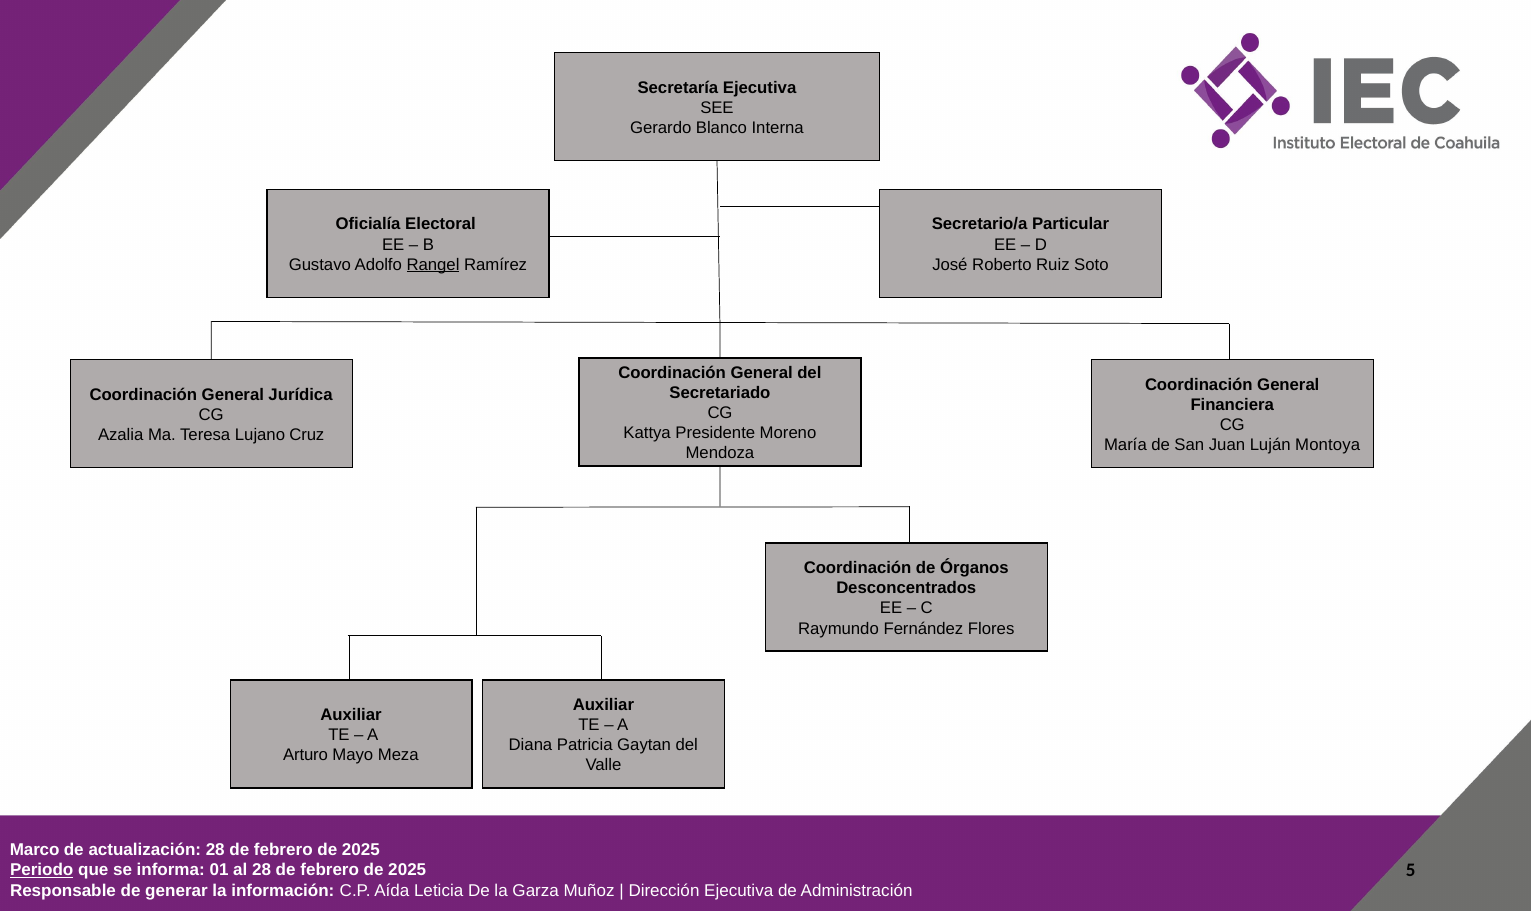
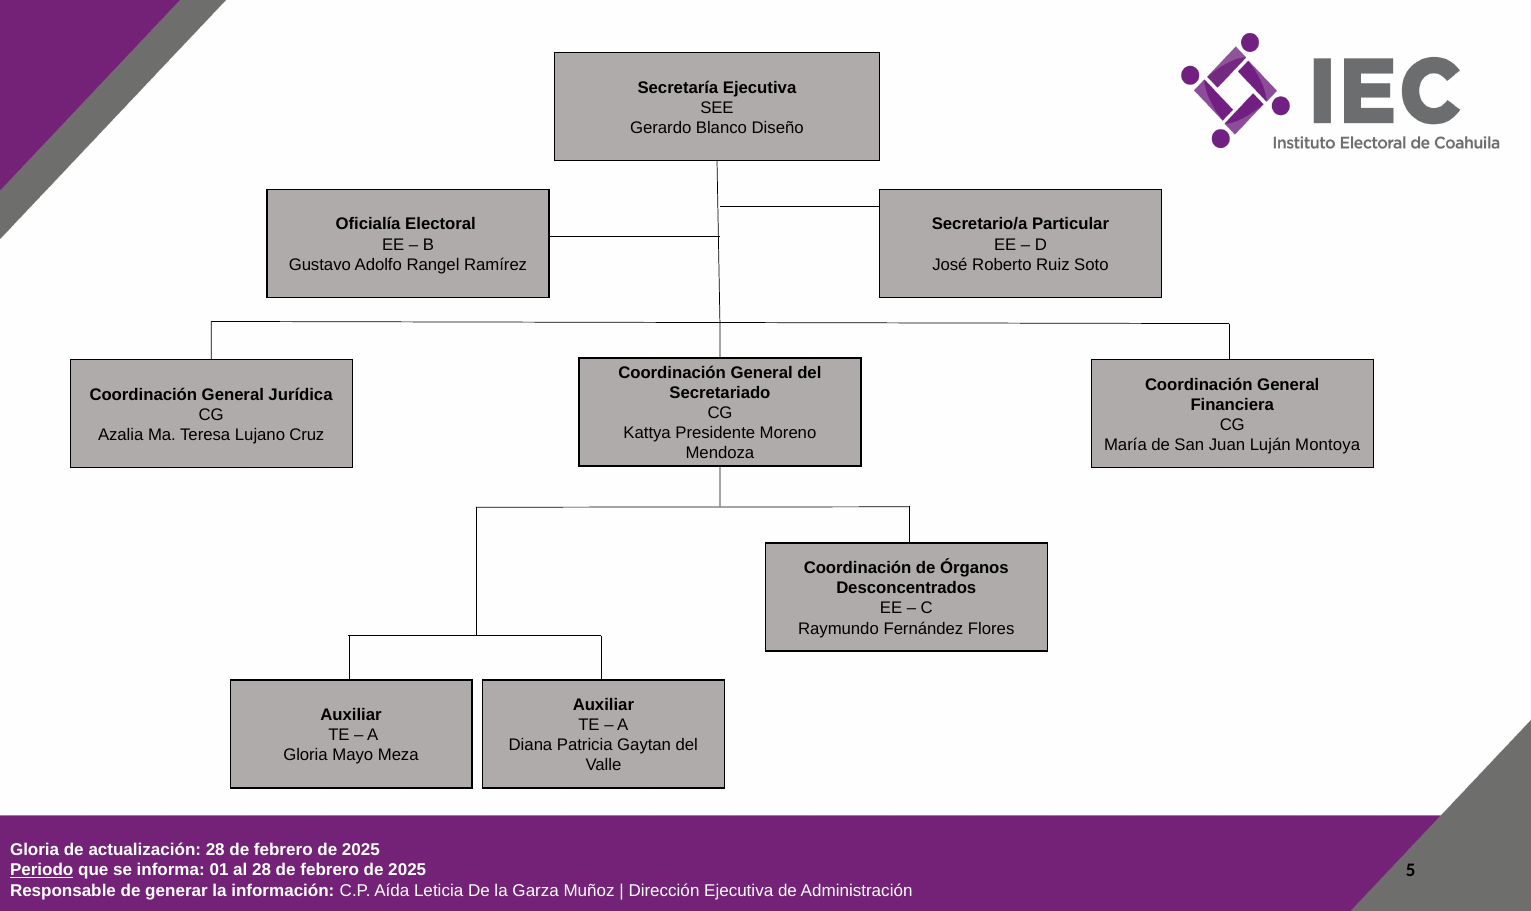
Interna: Interna -> Diseño
Rangel underline: present -> none
Arturo at (306, 755): Arturo -> Gloria
Marco at (35, 849): Marco -> Gloria
